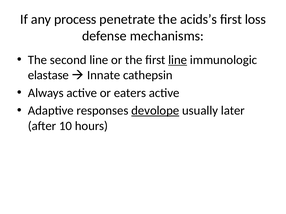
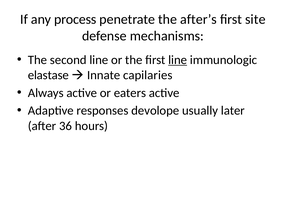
acids’s: acids’s -> after’s
loss: loss -> site
cathepsin: cathepsin -> capilaries
devolope underline: present -> none
10: 10 -> 36
